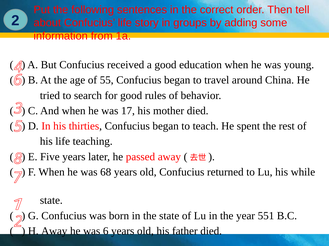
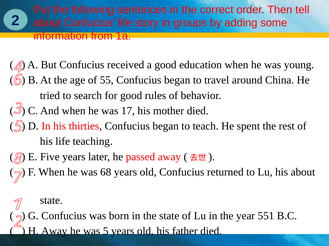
his while: while -> about
6: 6 -> 5
